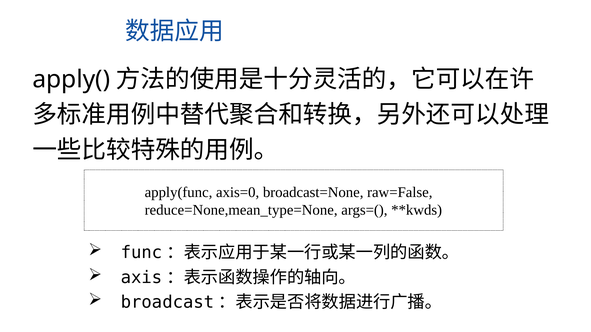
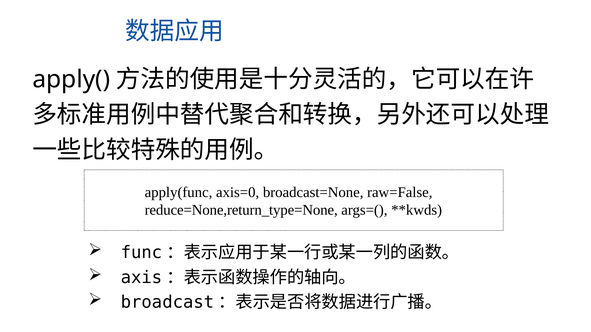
reduce=None,mean_type=None: reduce=None,mean_type=None -> reduce=None,return_type=None
